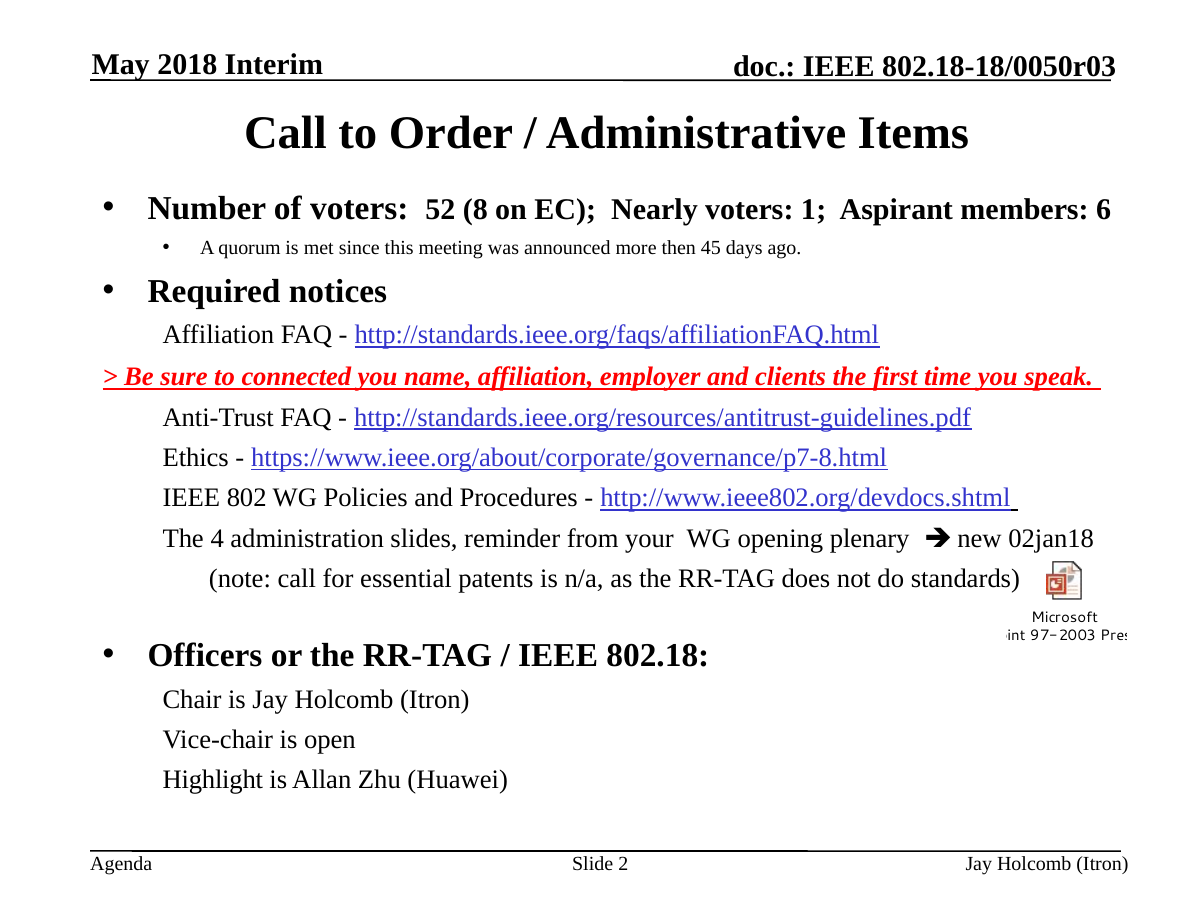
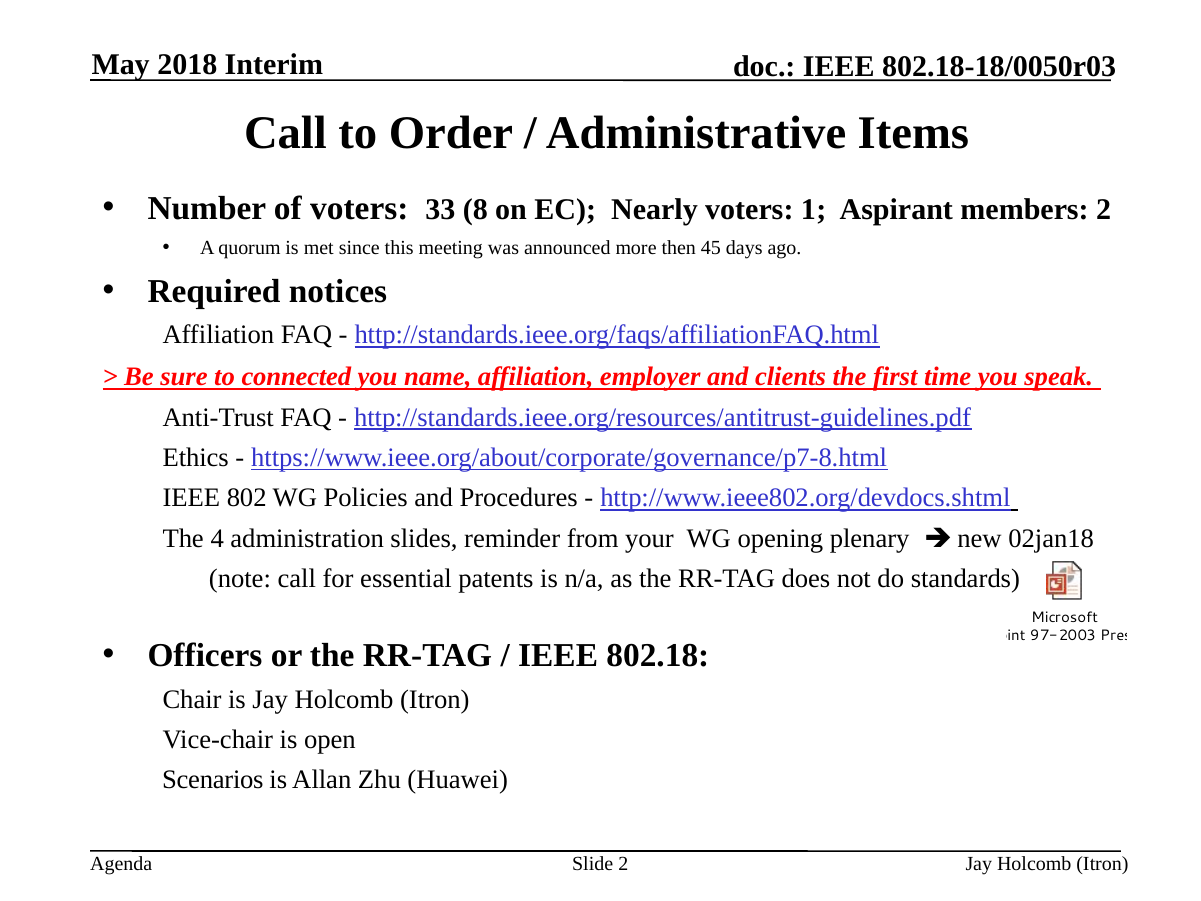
52: 52 -> 33
members 6: 6 -> 2
Highlight: Highlight -> Scenarios
